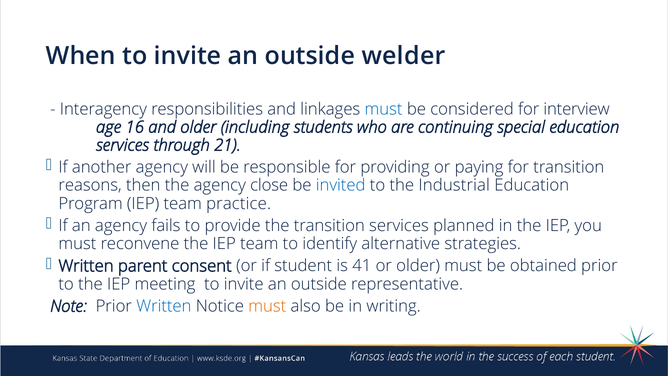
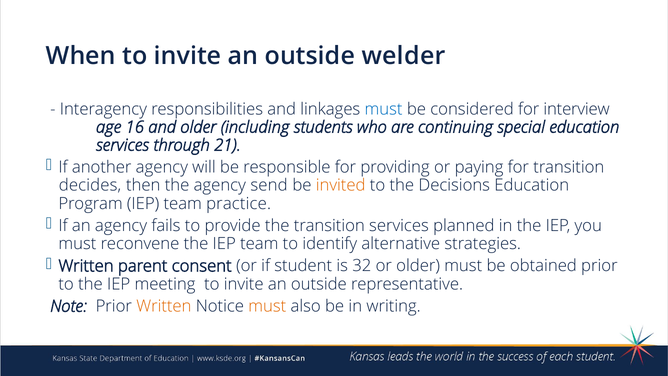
reasons: reasons -> decides
close: close -> send
invited colour: blue -> orange
Industrial: Industrial -> Decisions
41: 41 -> 32
Written at (164, 306) colour: blue -> orange
